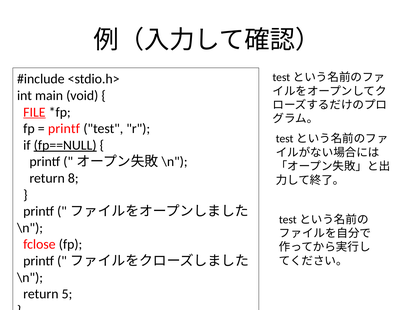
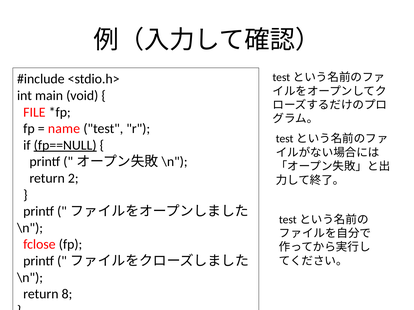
FILE underline: present -> none
printf at (64, 129): printf -> name
8: 8 -> 2
5: 5 -> 8
